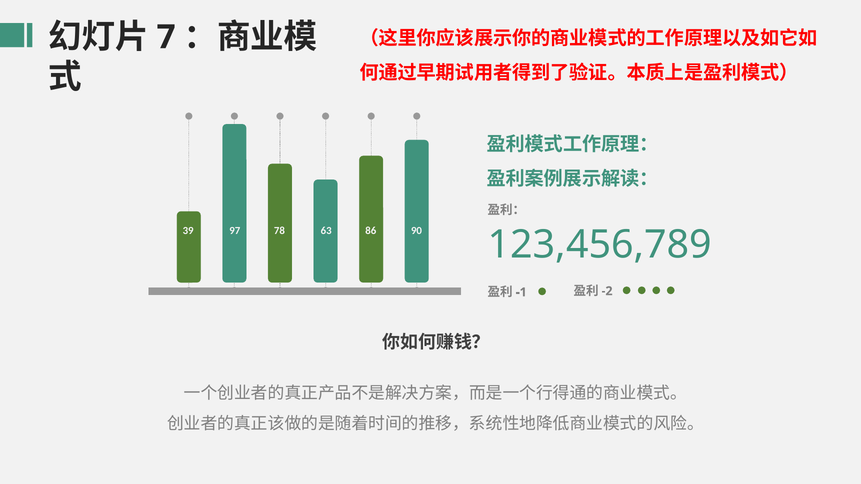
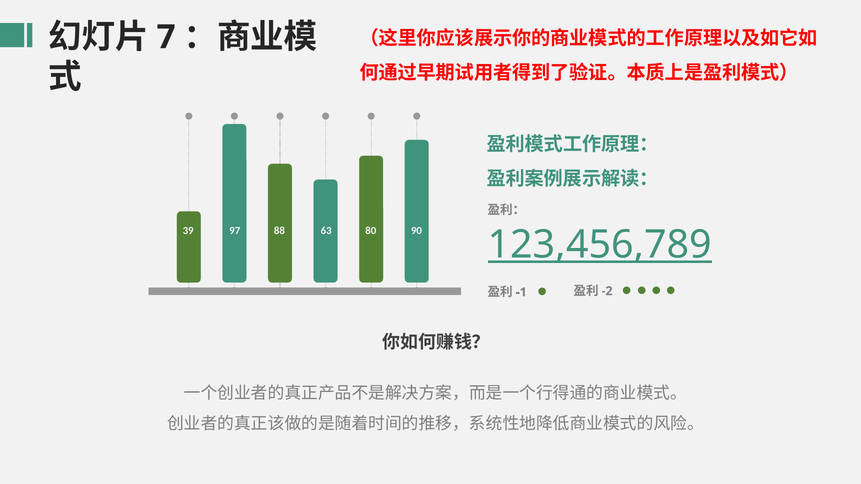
78: 78 -> 88
86: 86 -> 80
123,456,789 underline: none -> present
